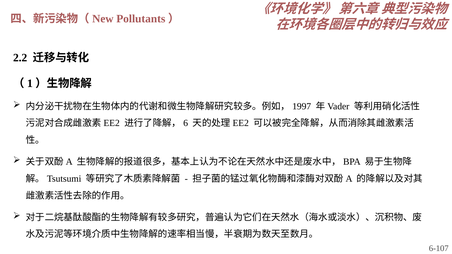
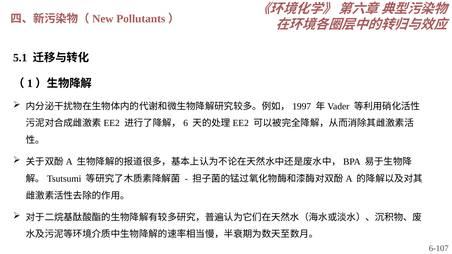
2.2: 2.2 -> 5.1
